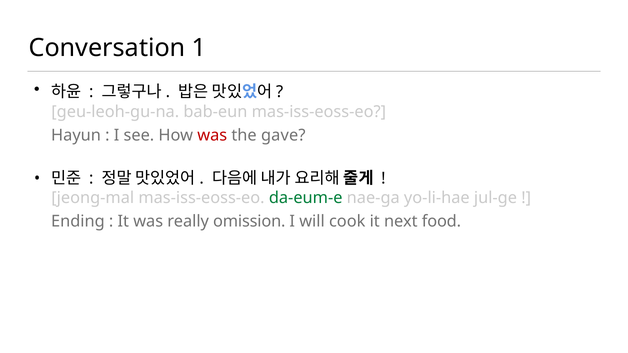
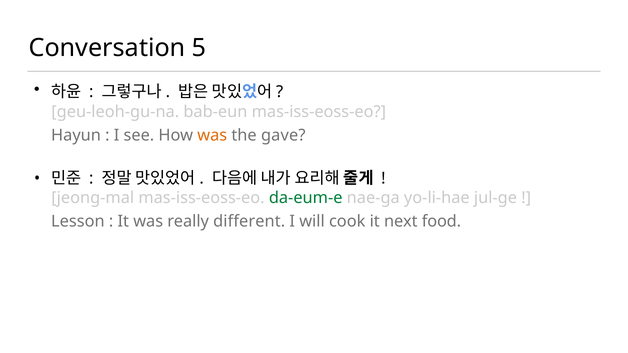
1: 1 -> 5
was at (212, 135) colour: red -> orange
Ending: Ending -> Lesson
omission: omission -> different
